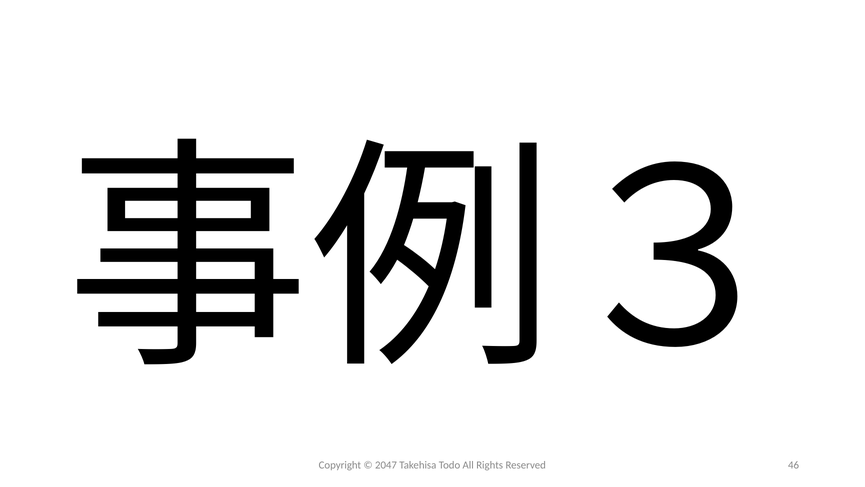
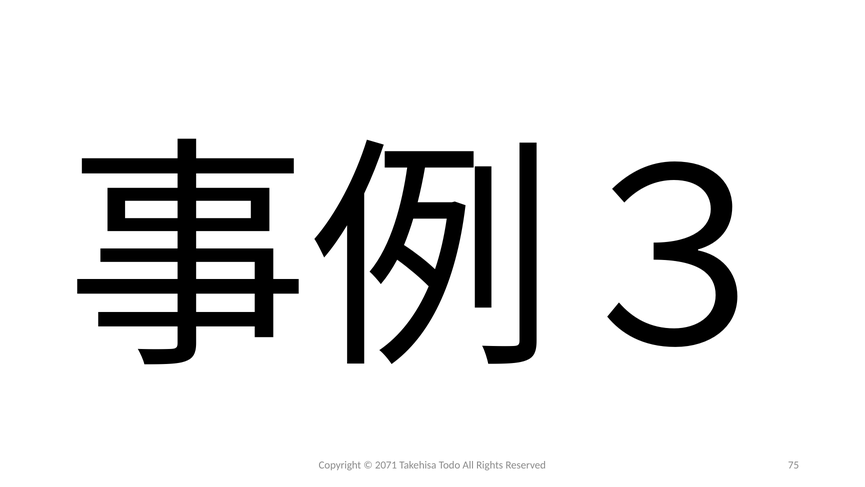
2047: 2047 -> 2071
46: 46 -> 75
